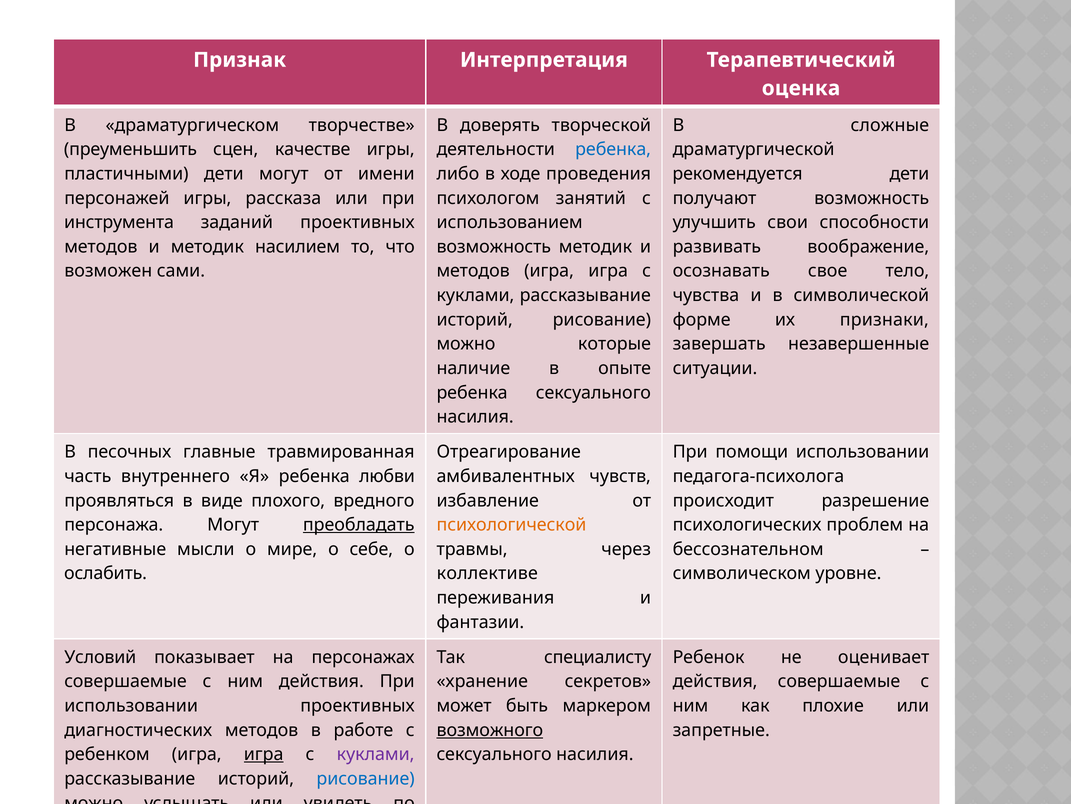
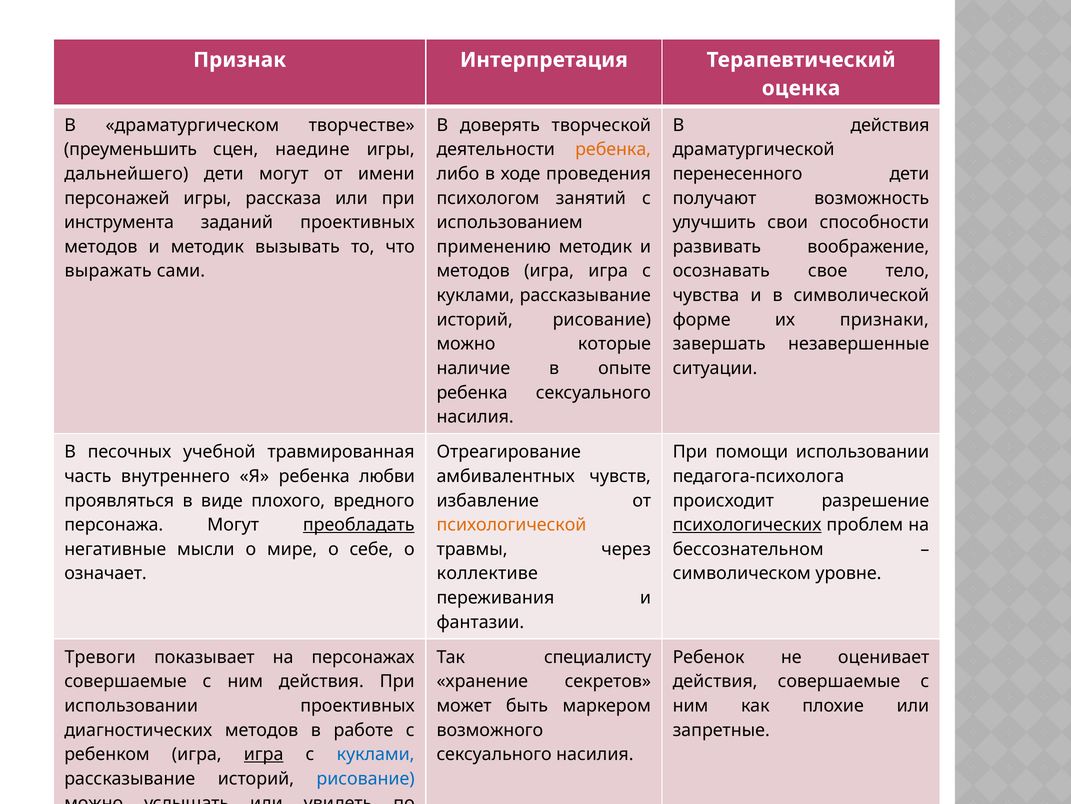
В сложные: сложные -> действия
качестве: качестве -> наедине
ребенка at (613, 149) colour: blue -> orange
пластичными: пластичными -> дальнейшего
рекомендуется: рекомендуется -> перенесенного
насилием: насилием -> вызывать
возможность at (494, 247): возможность -> применению
возможен: возможен -> выражать
главные: главные -> учебной
психологических underline: none -> present
ослабить: ослабить -> означает
Условий: Условий -> Тревоги
возможного underline: present -> none
куклами at (376, 754) colour: purple -> blue
